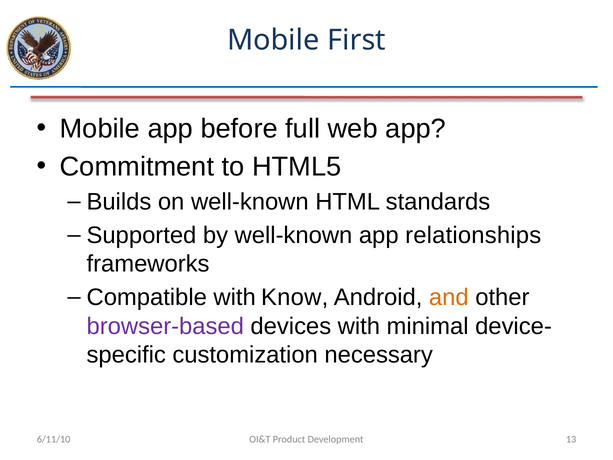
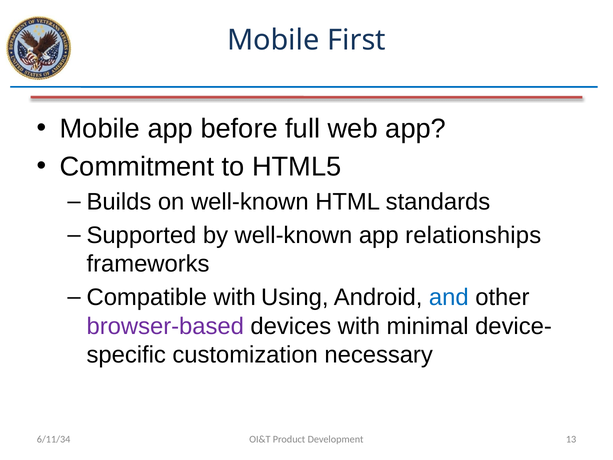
Know: Know -> Using
and colour: orange -> blue
6/11/10: 6/11/10 -> 6/11/34
